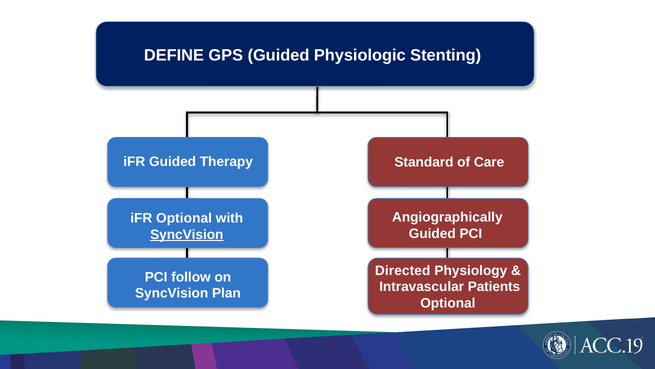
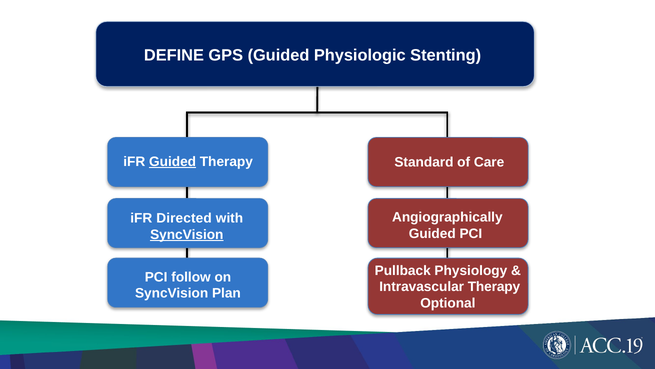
Guided at (173, 161) underline: none -> present
iFR Optional: Optional -> Directed
Directed: Directed -> Pullback
Intravascular Patients: Patients -> Therapy
